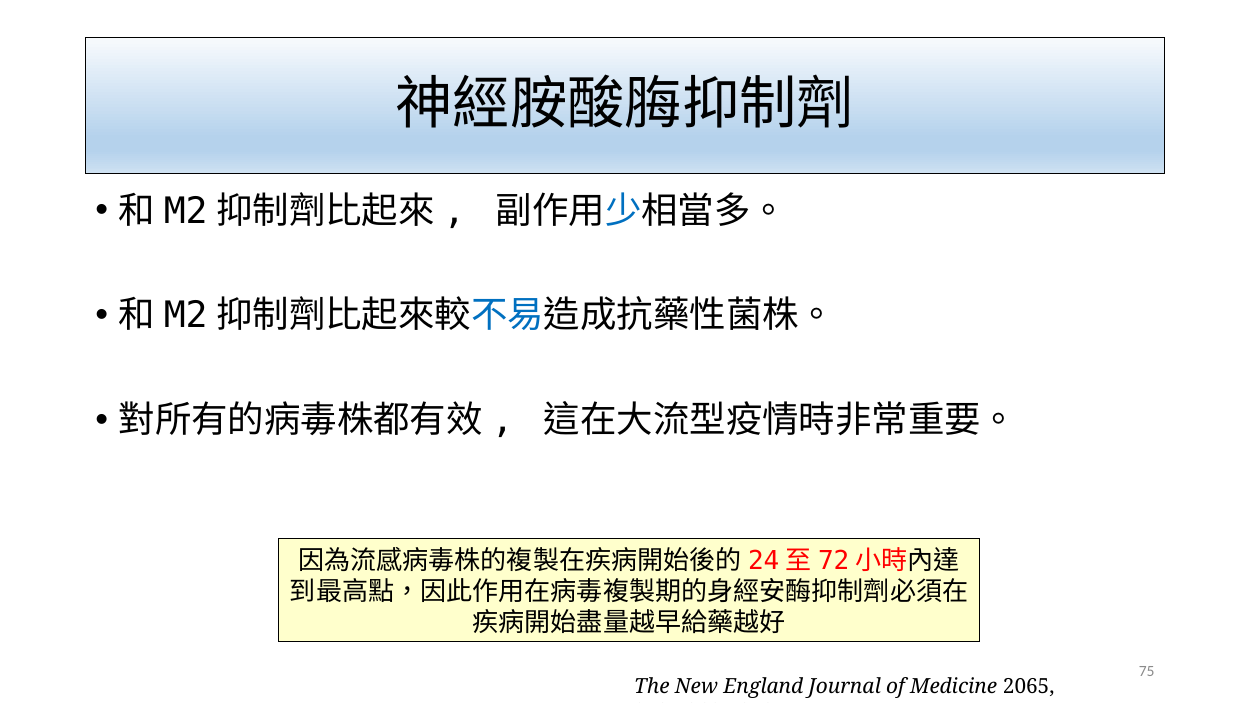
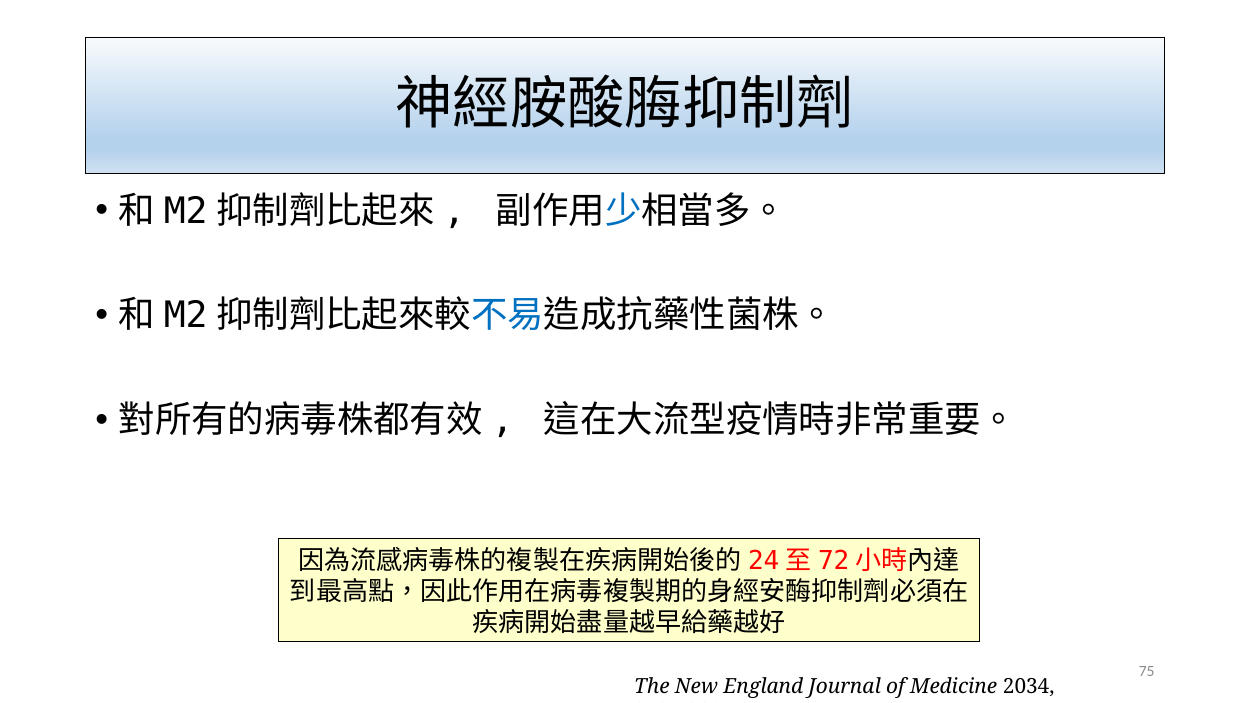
2065: 2065 -> 2034
